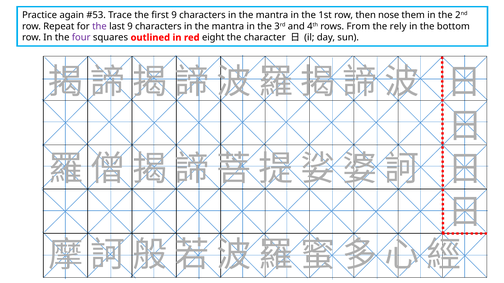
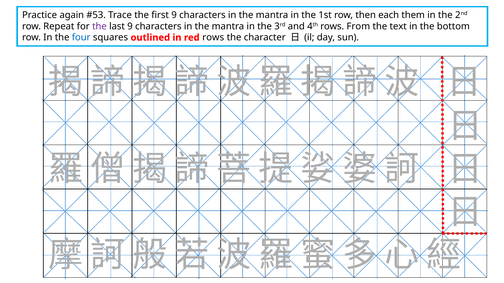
nose: nose -> each
rely: rely -> text
four colour: purple -> blue
red eight: eight -> rows
